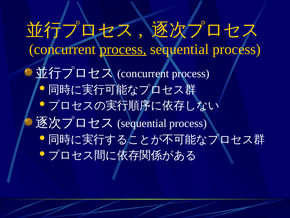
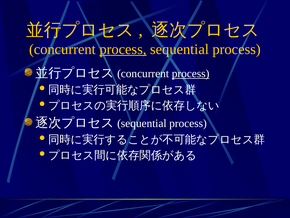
process at (191, 73) underline: none -> present
